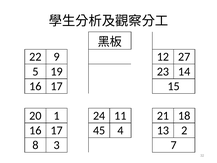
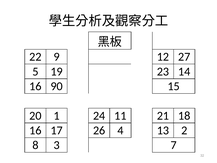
17 at (57, 86): 17 -> 90
45: 45 -> 26
